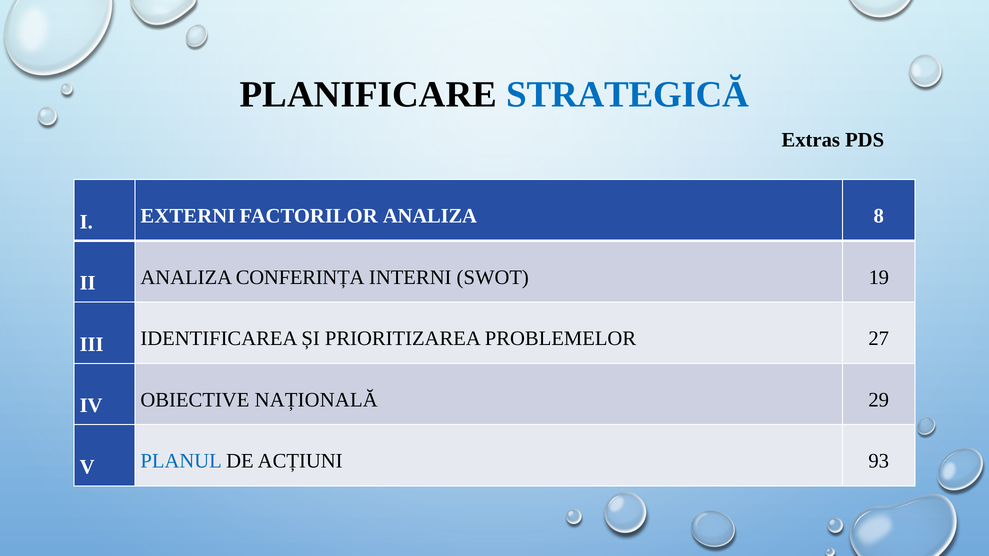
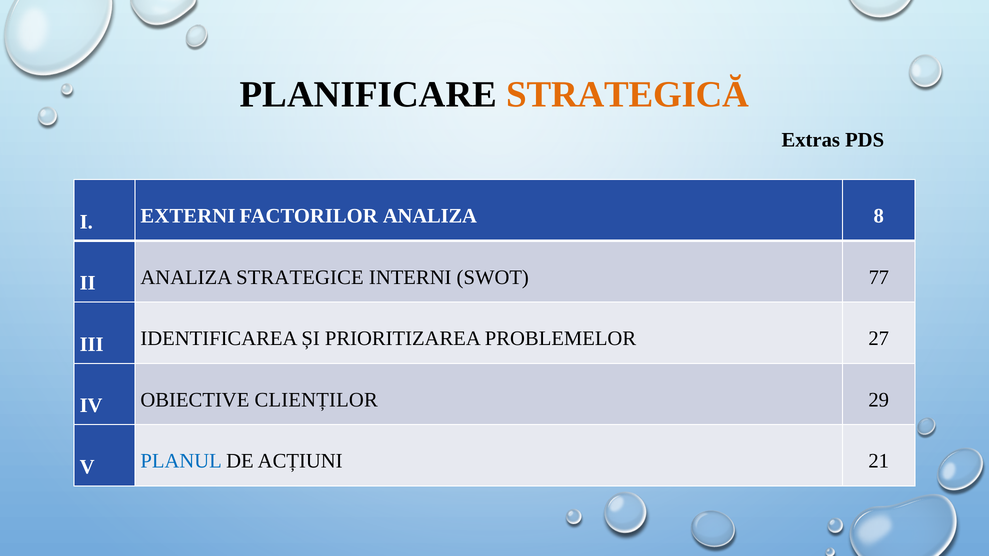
STRATEGICĂ colour: blue -> orange
CONFERINȚA: CONFERINȚA -> STRATEGICE
19: 19 -> 77
NAȚIONALĂ: NAȚIONALĂ -> CLIENȚILOR
93: 93 -> 21
